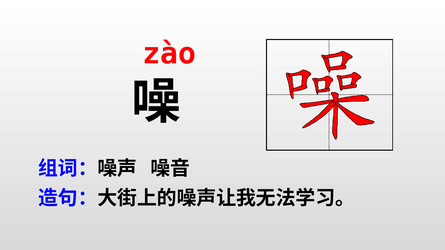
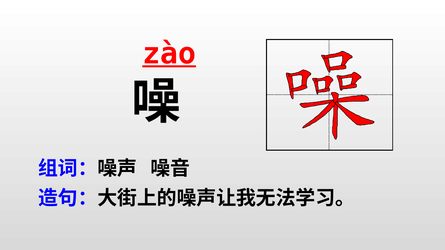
zào underline: none -> present
